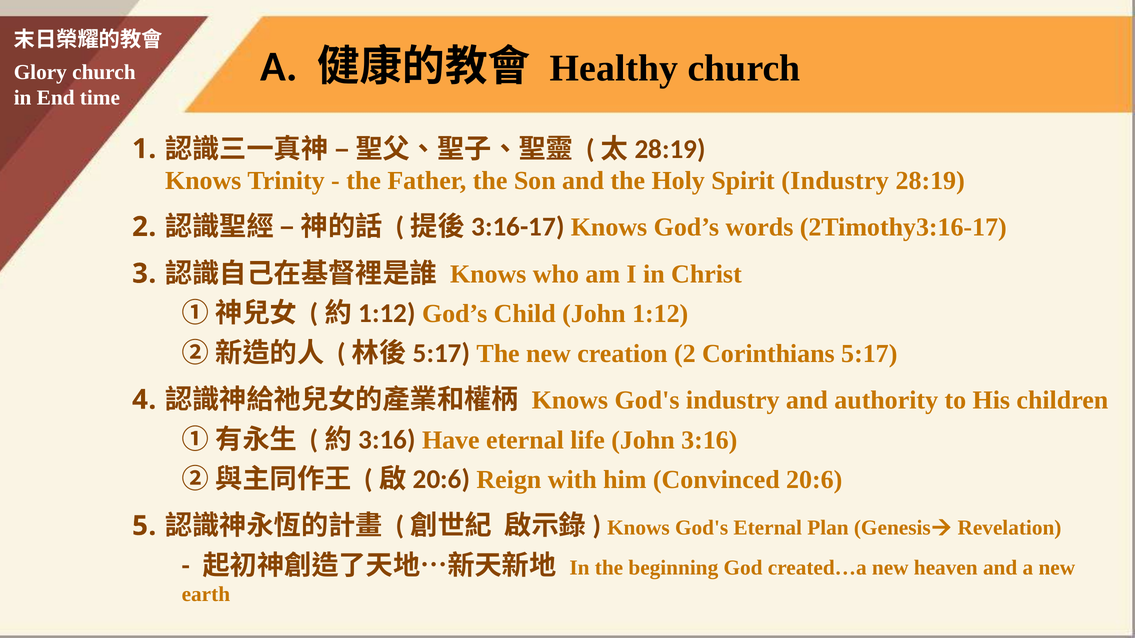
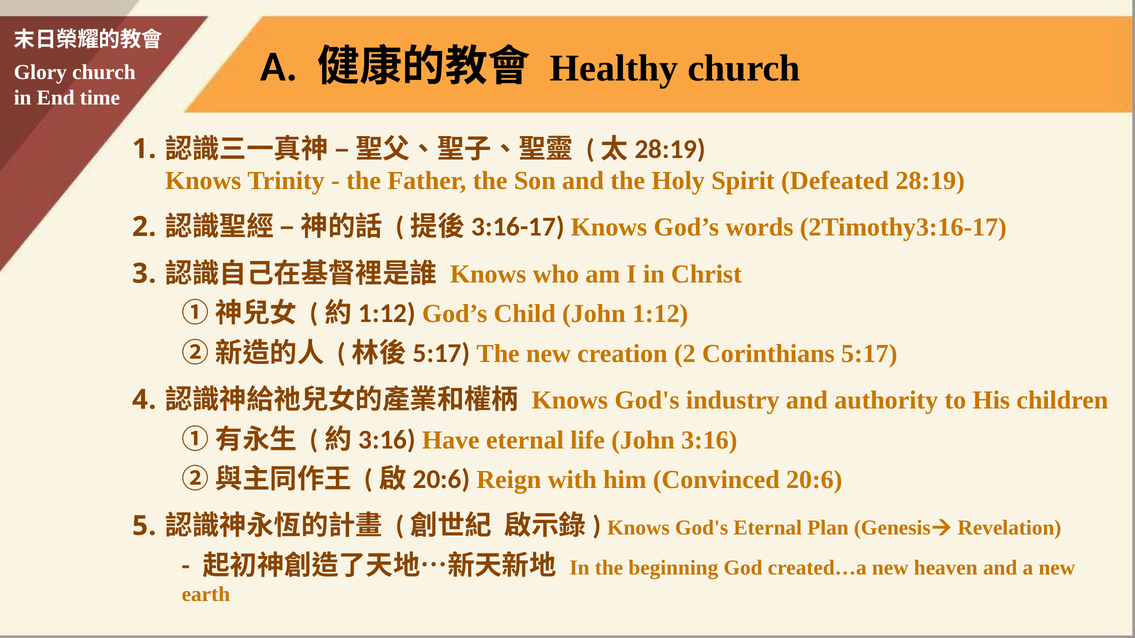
Spirit Industry: Industry -> Defeated
